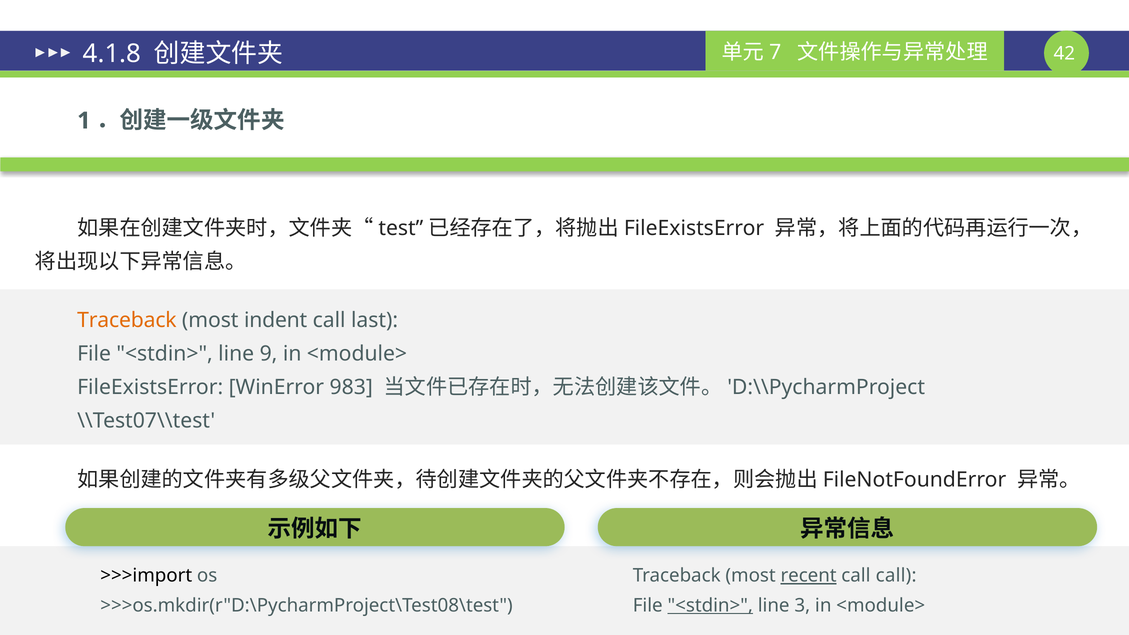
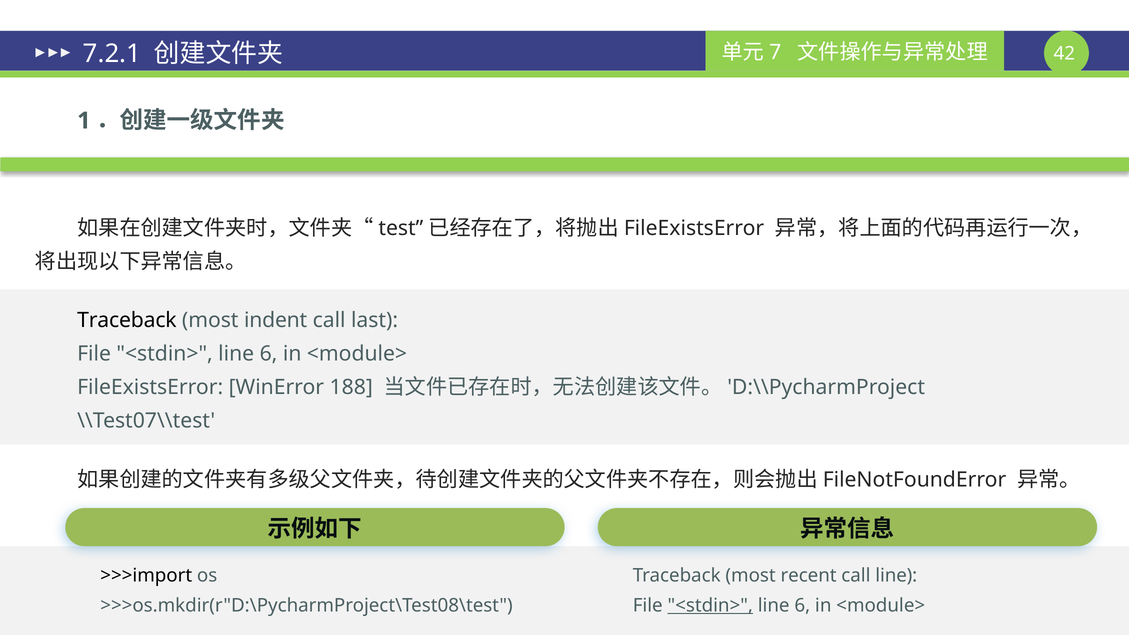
4.1.8: 4.1.8 -> 7.2.1
Traceback at (127, 320) colour: orange -> black
9 at (269, 354): 9 -> 6
983: 983 -> 188
recent underline: present -> none
call call: call -> line
3 at (802, 605): 3 -> 6
